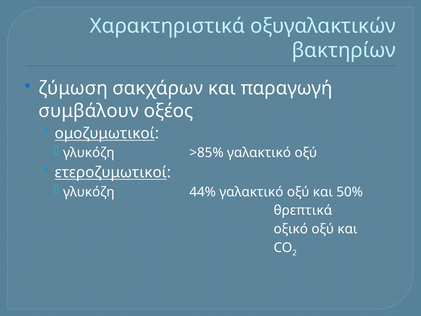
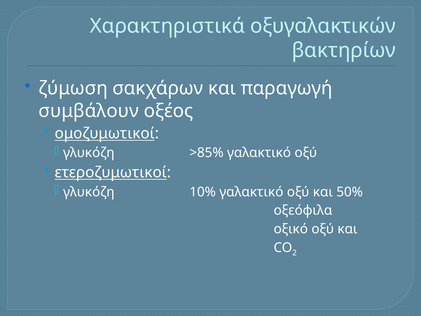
44%: 44% -> 10%
θρεπτικά: θρεπτικά -> οξεόφιλα
